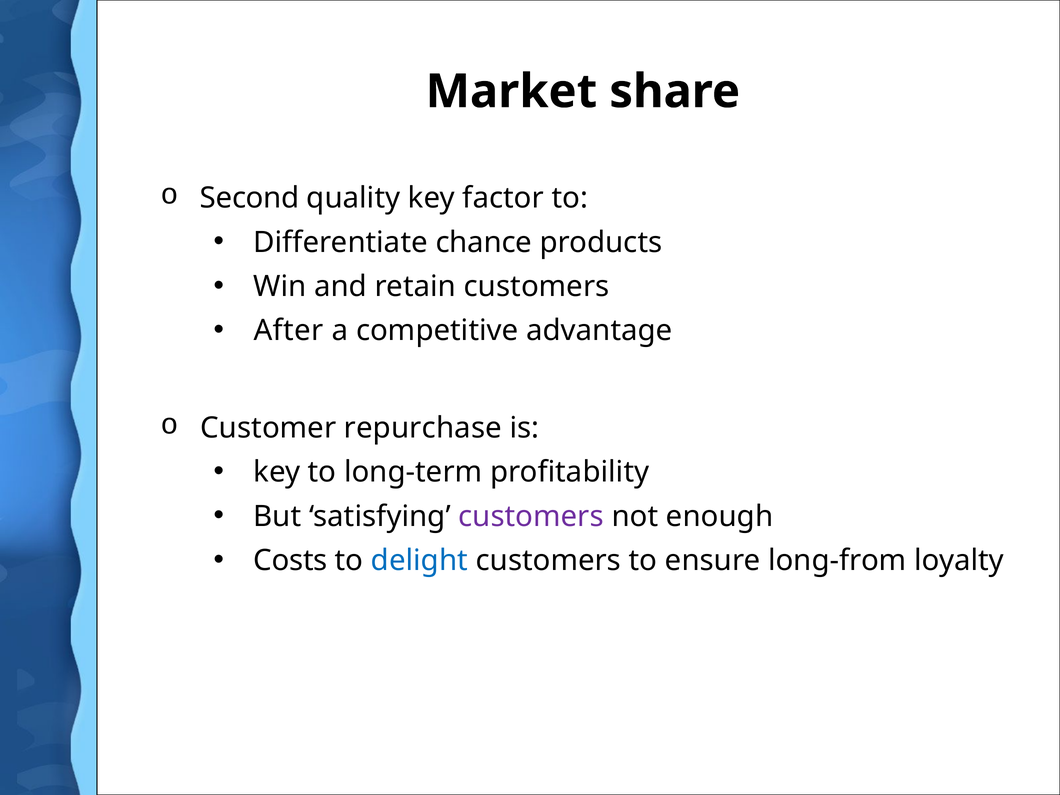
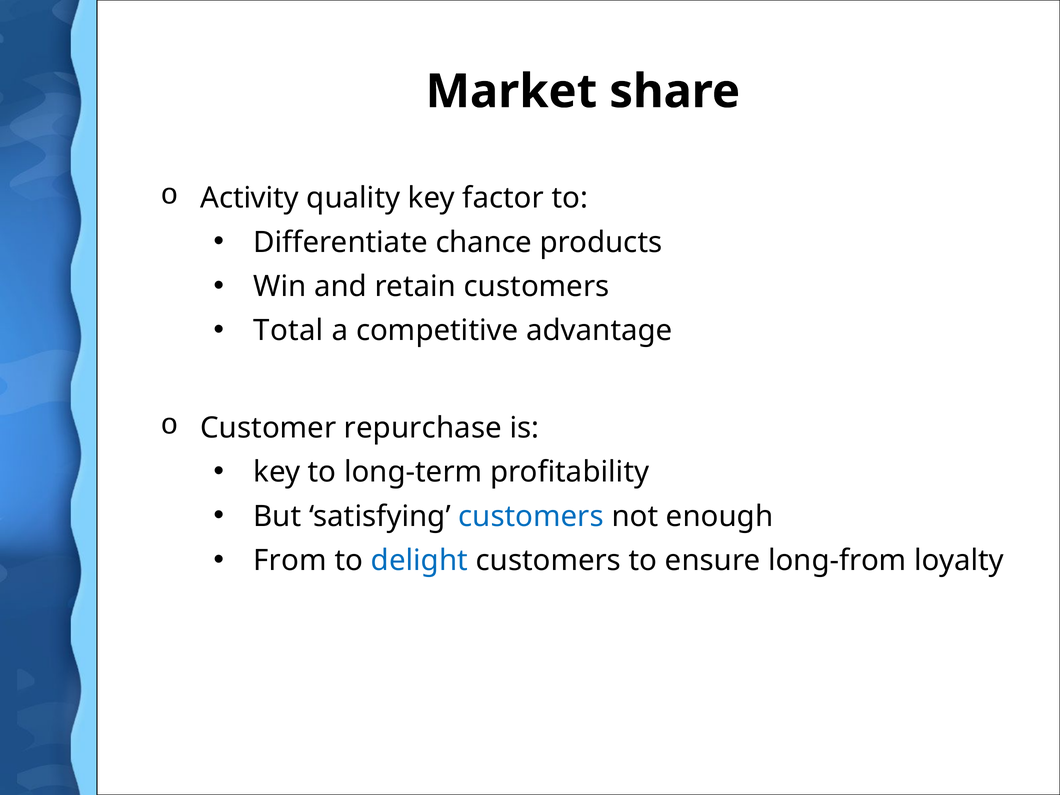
Second: Second -> Activity
After: After -> Total
customers at (531, 516) colour: purple -> blue
Costs: Costs -> From
